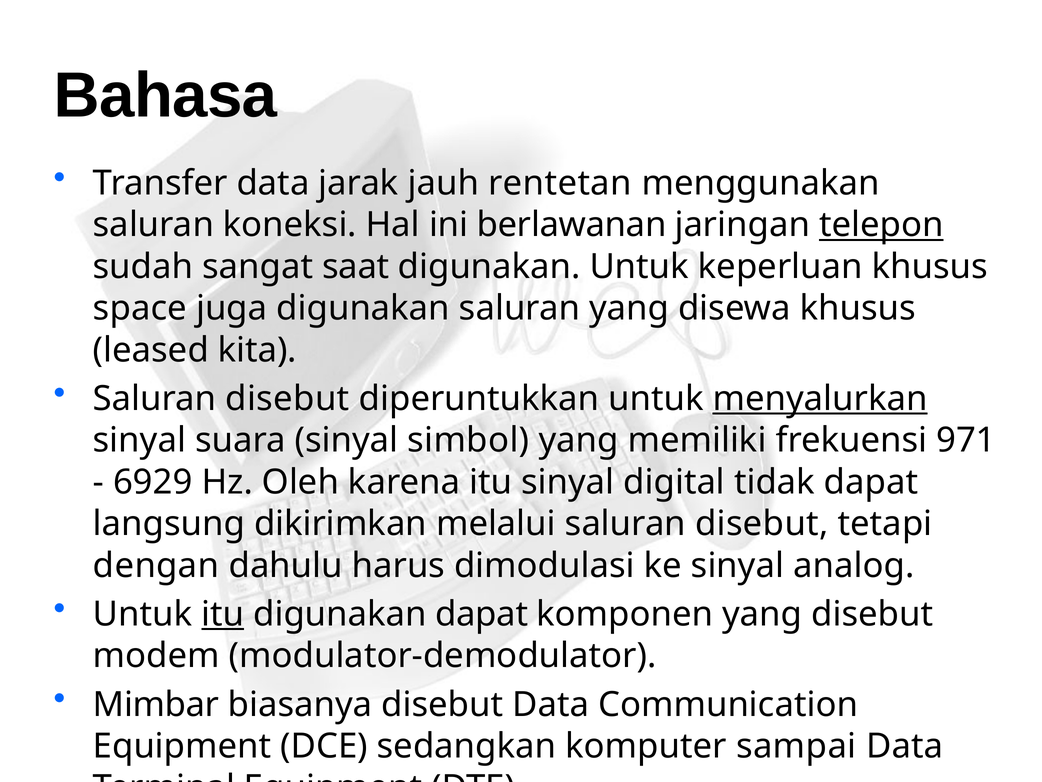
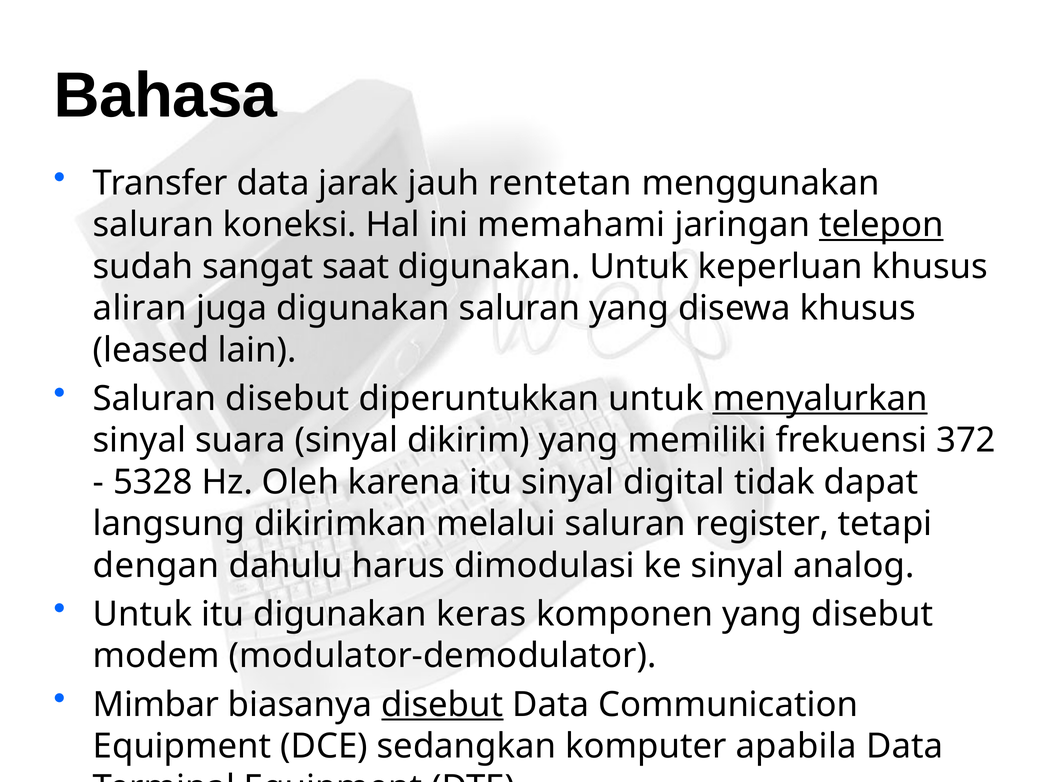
berlawanan: berlawanan -> memahami
space: space -> aliran
kita: kita -> lain
simbol: simbol -> dikirim
971: 971 -> 372
6929: 6929 -> 5328
melalui saluran disebut: disebut -> register
itu at (223, 614) underline: present -> none
digunakan dapat: dapat -> keras
disebut at (442, 704) underline: none -> present
sampai: sampai -> apabila
